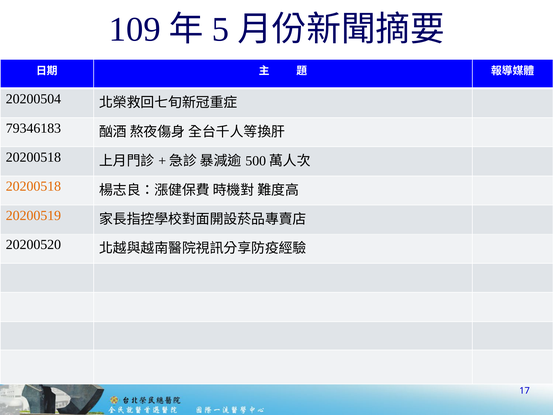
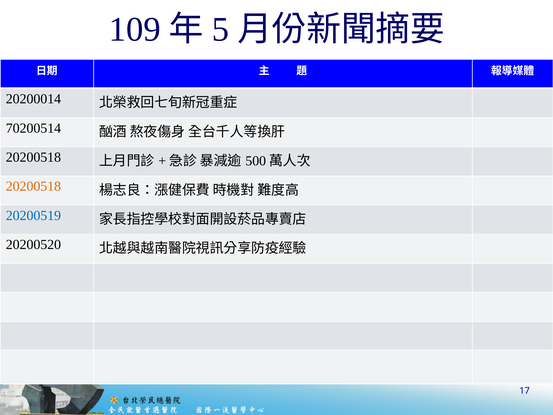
20200504: 20200504 -> 20200014
79346183: 79346183 -> 70200514
20200519 colour: orange -> blue
